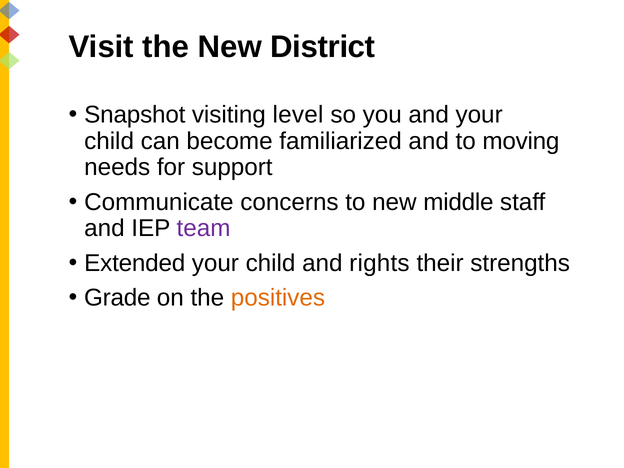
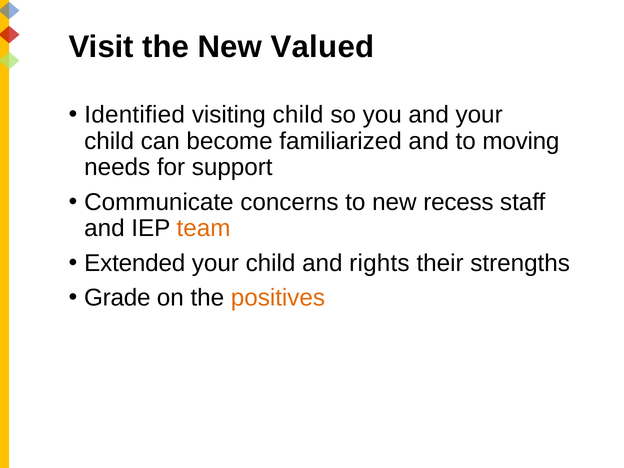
District: District -> Valued
Snapshot: Snapshot -> Identified
visiting level: level -> child
middle: middle -> recess
team colour: purple -> orange
